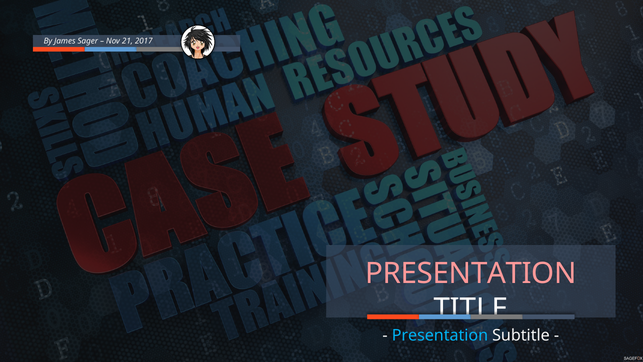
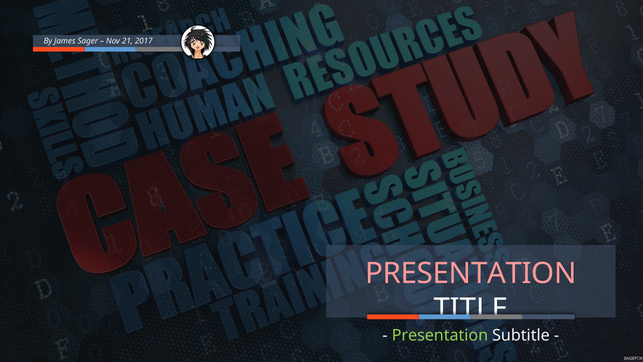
Presentation at (440, 335) colour: light blue -> light green
